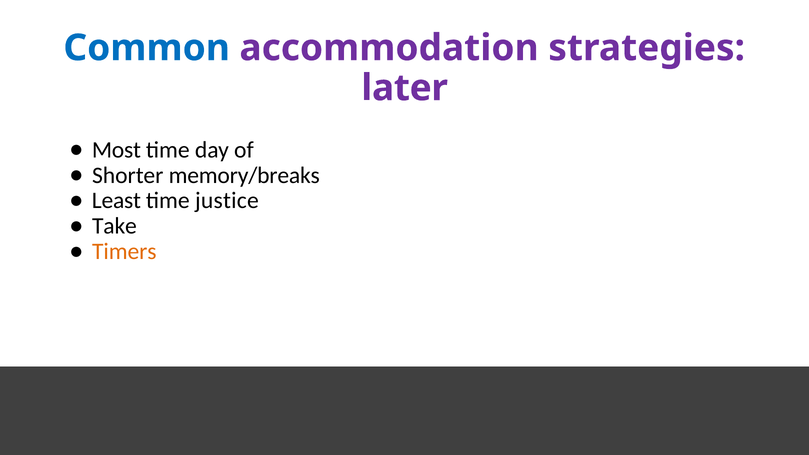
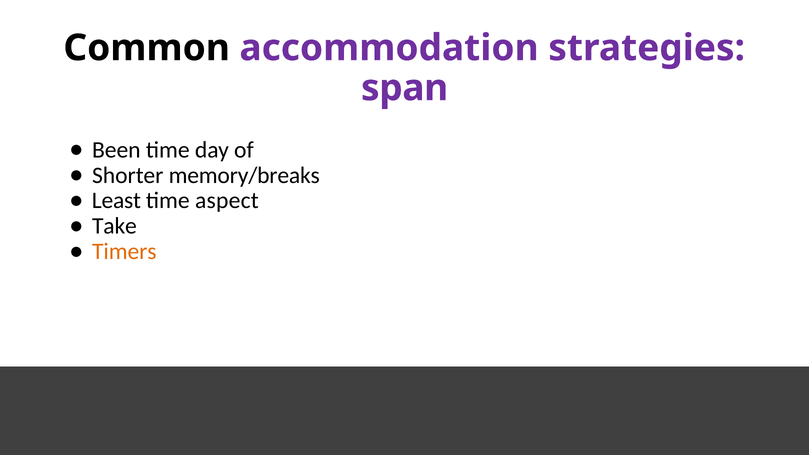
Common colour: blue -> black
later: later -> span
Most: Most -> Been
justice: justice -> aspect
